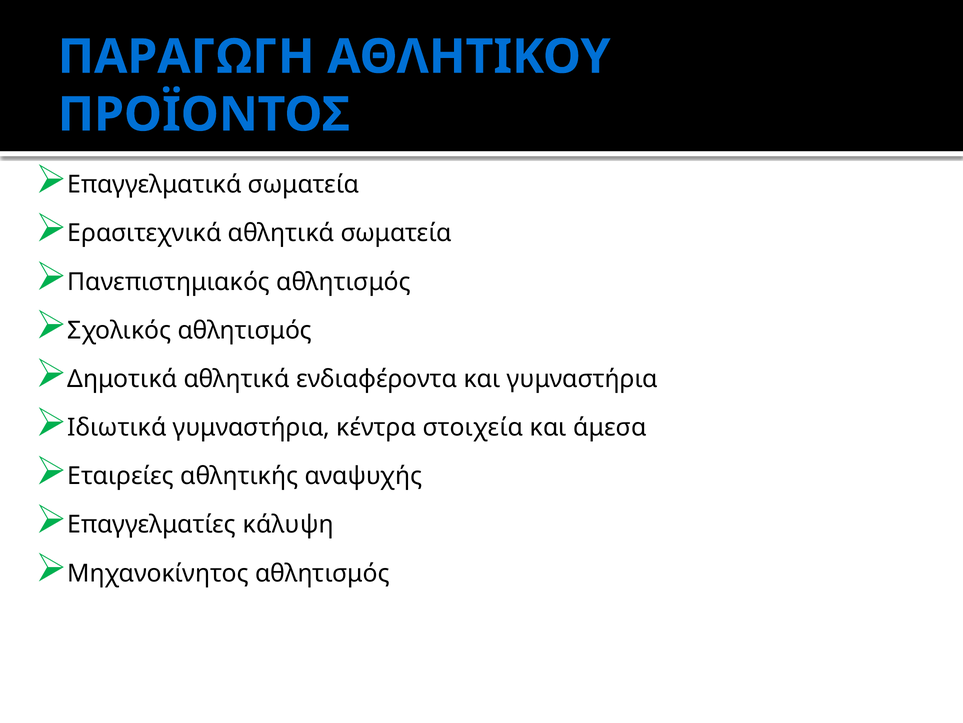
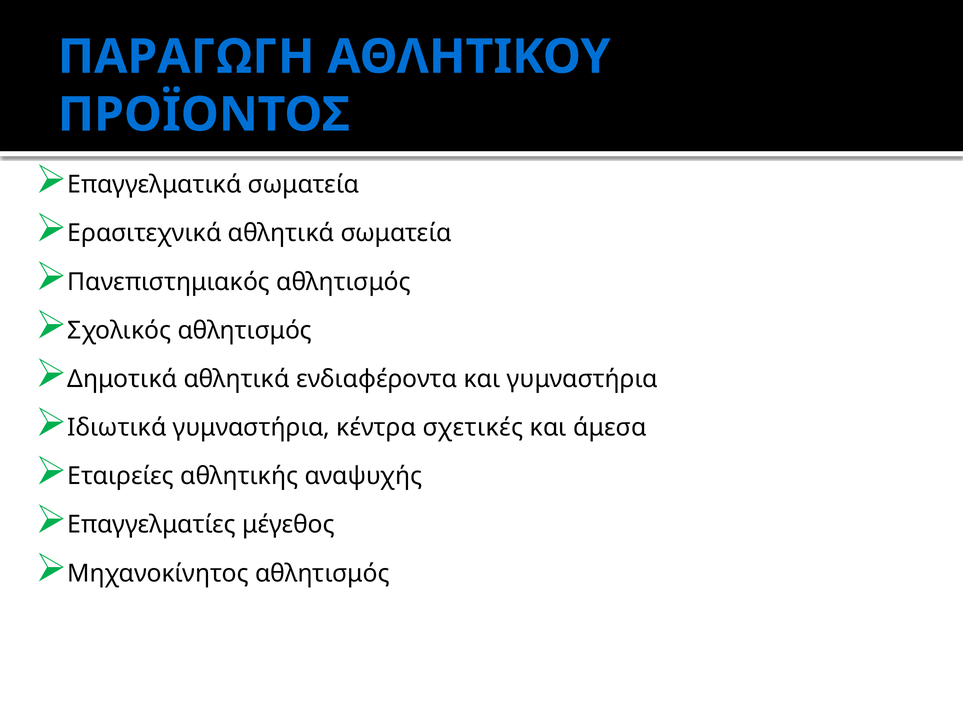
στοιχεία: στοιχεία -> σχετικές
κάλυψη: κάλυψη -> μέγεθος
